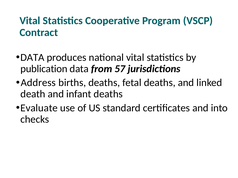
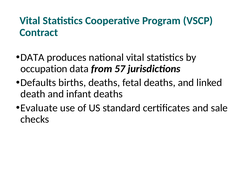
publication: publication -> occupation
Address: Address -> Defaults
into: into -> sale
